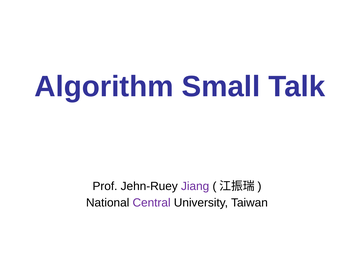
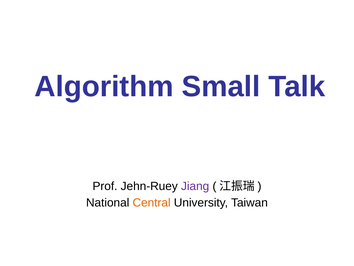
Central colour: purple -> orange
